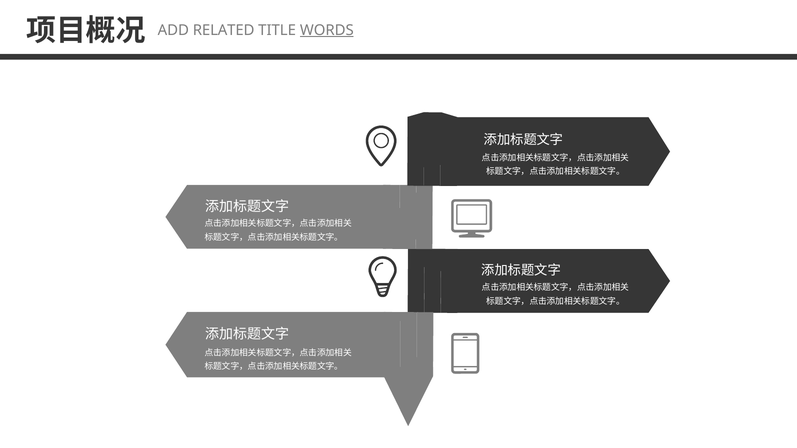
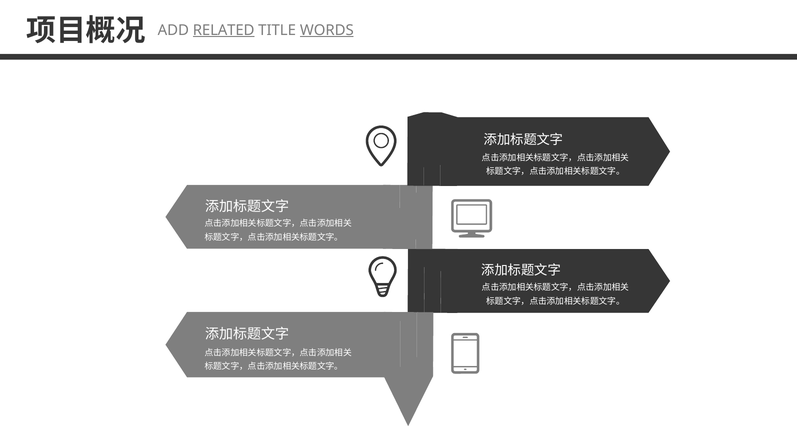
RELATED underline: none -> present
